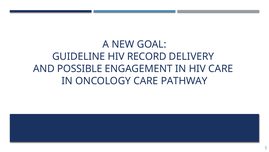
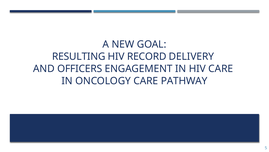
GUIDELINE: GUIDELINE -> RESULTING
POSSIBLE: POSSIBLE -> OFFICERS
